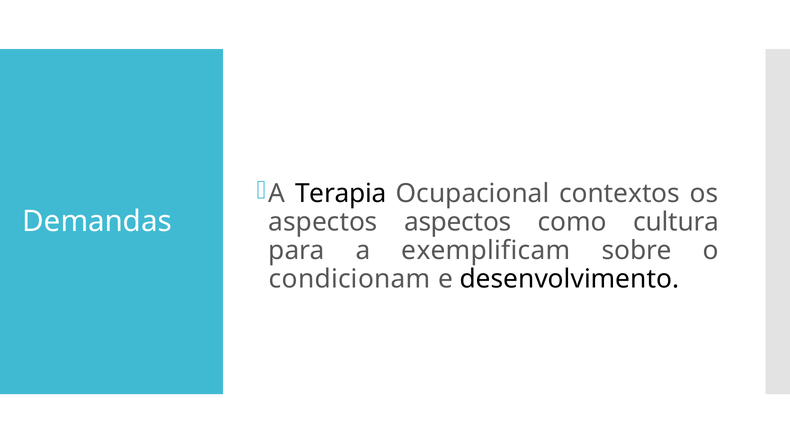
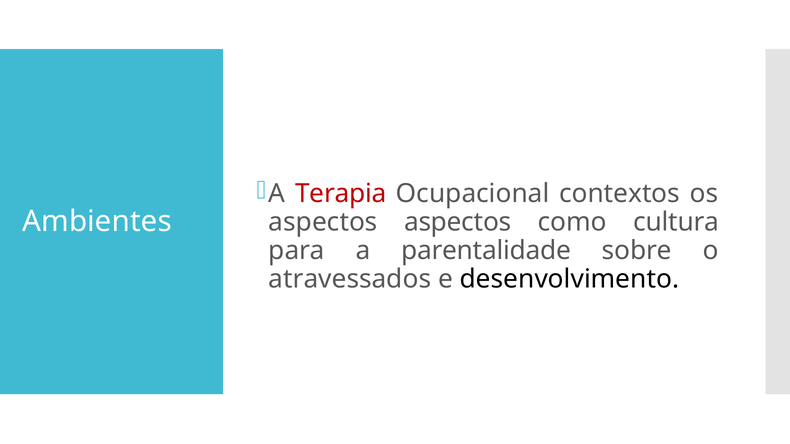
Terapia colour: black -> red
Demandas: Demandas -> Ambientes
exemplificam: exemplificam -> parentalidade
condicionam: condicionam -> atravessados
